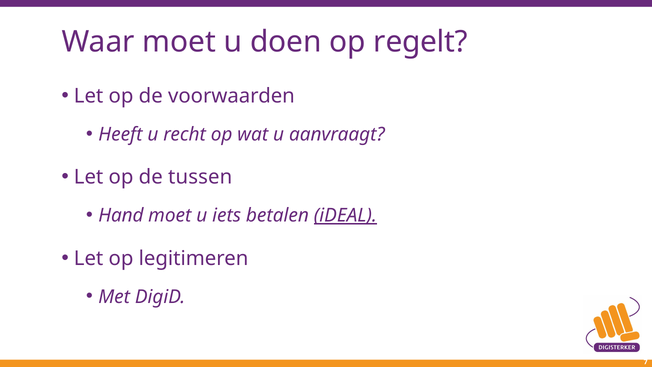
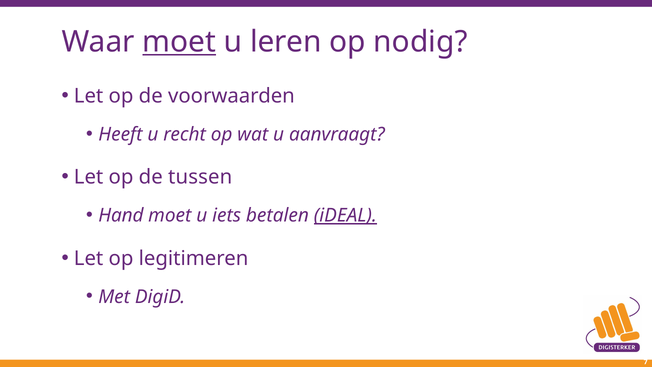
moet at (179, 42) underline: none -> present
doen: doen -> leren
regelt: regelt -> nodig
